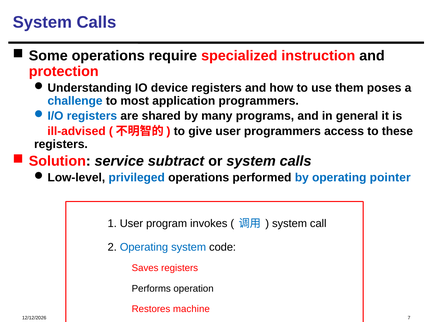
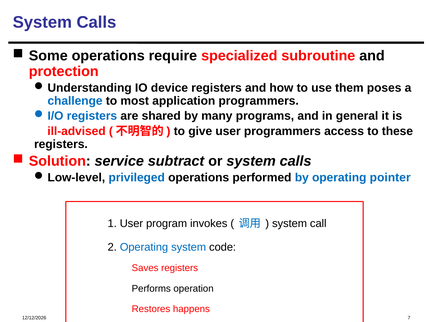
instruction: instruction -> subroutine
machine: machine -> happens
